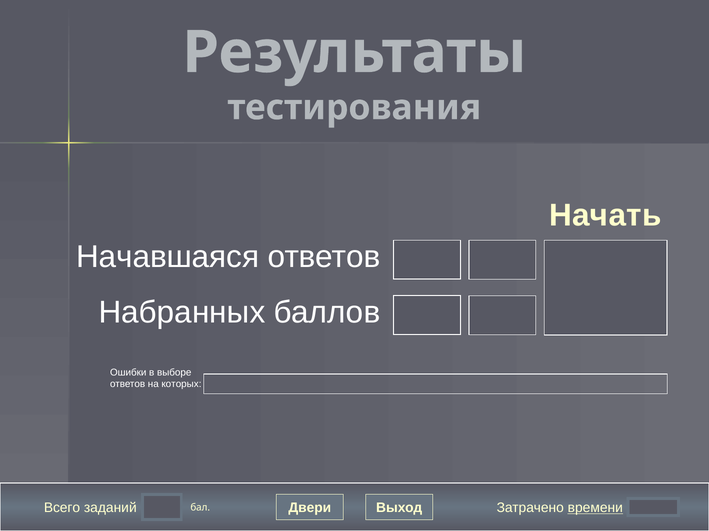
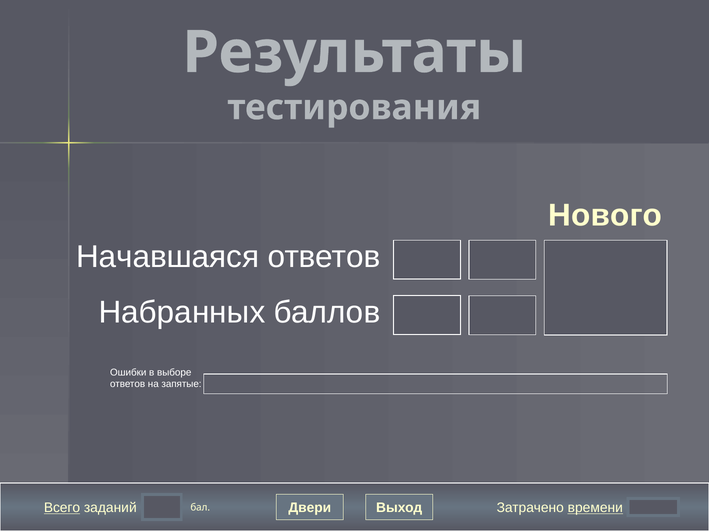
Начать: Начать -> Нового
которых: которых -> запятые
Всего underline: none -> present
